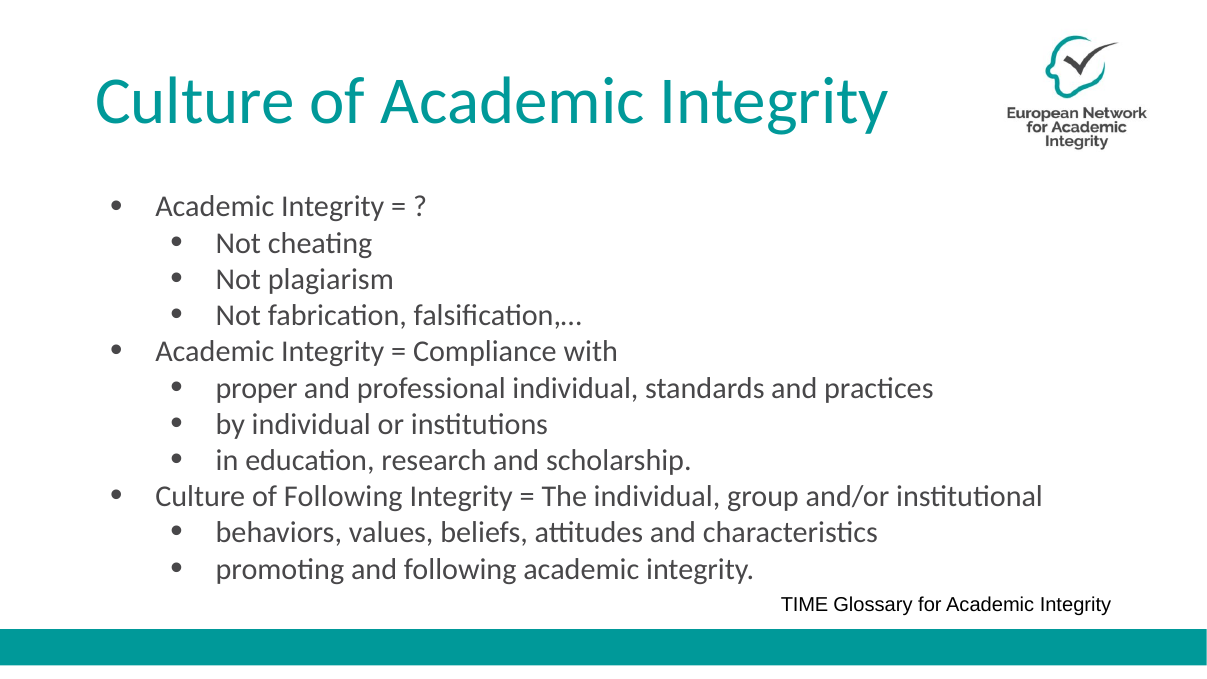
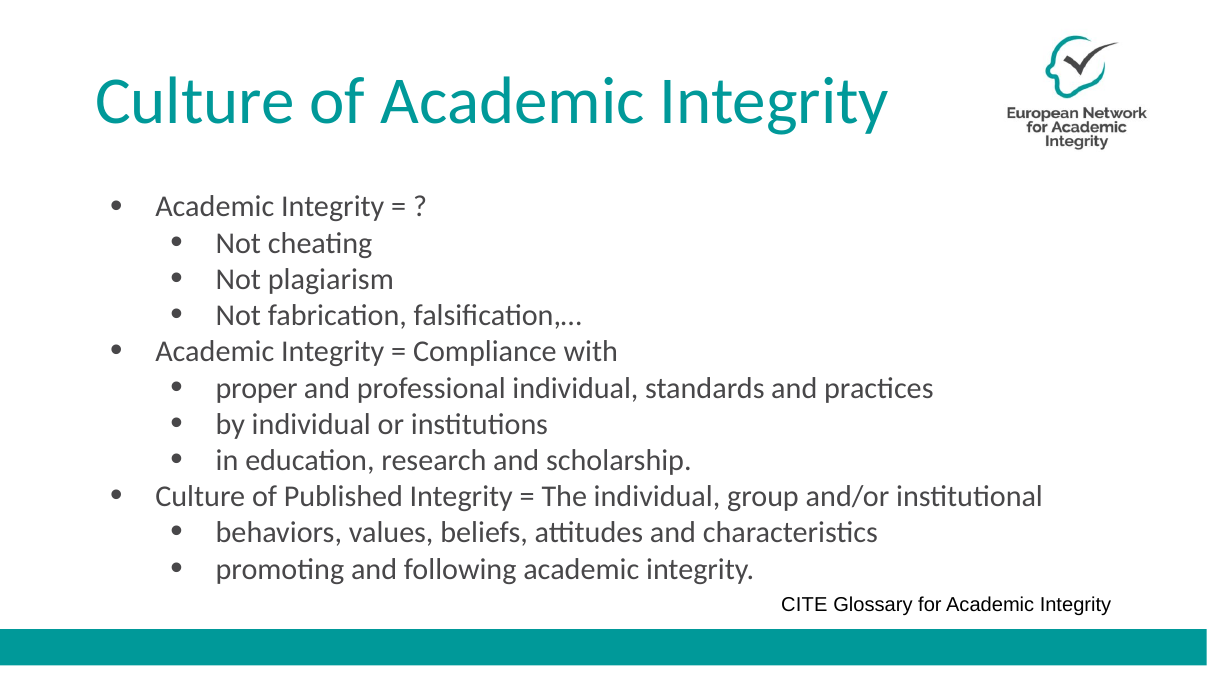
of Following: Following -> Published
TIME: TIME -> CITE
